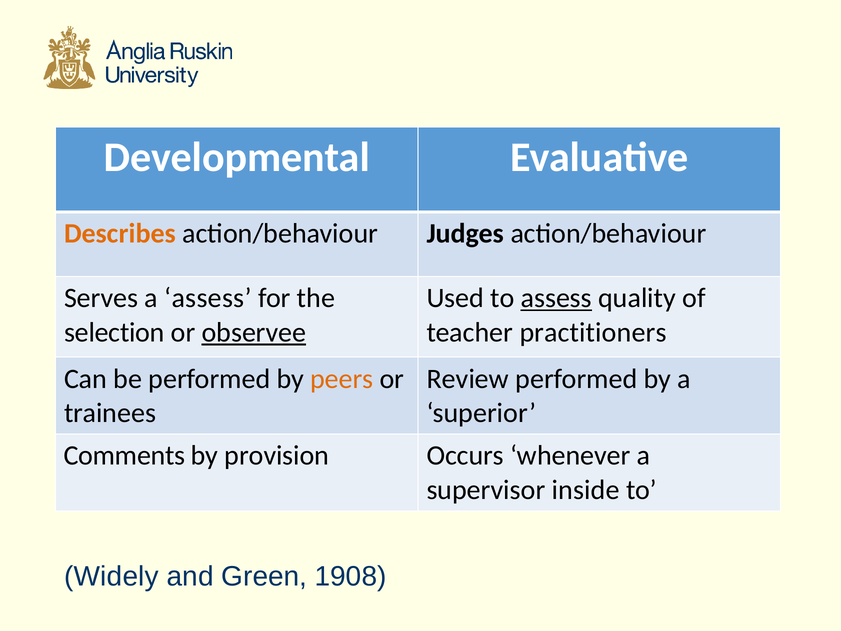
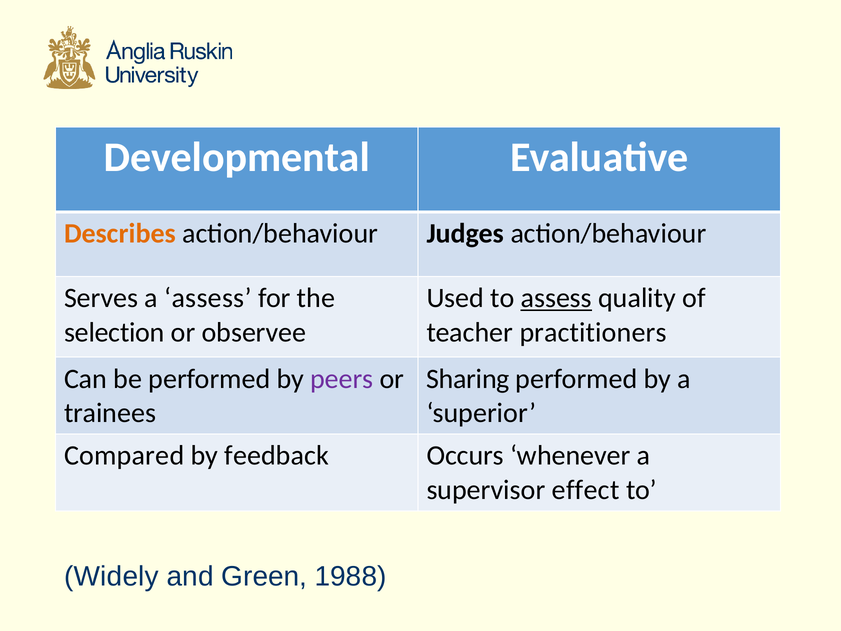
observee underline: present -> none
peers colour: orange -> purple
Review: Review -> Sharing
Comments: Comments -> Compared
provision: provision -> feedback
inside: inside -> effect
1908: 1908 -> 1988
